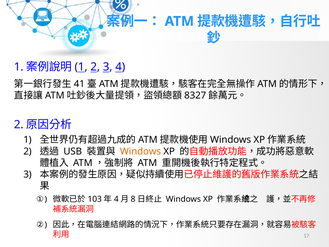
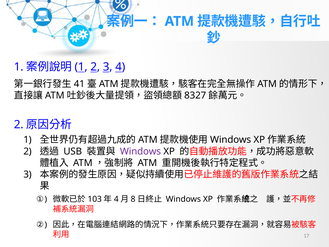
Windows at (140, 151) colour: orange -> purple
